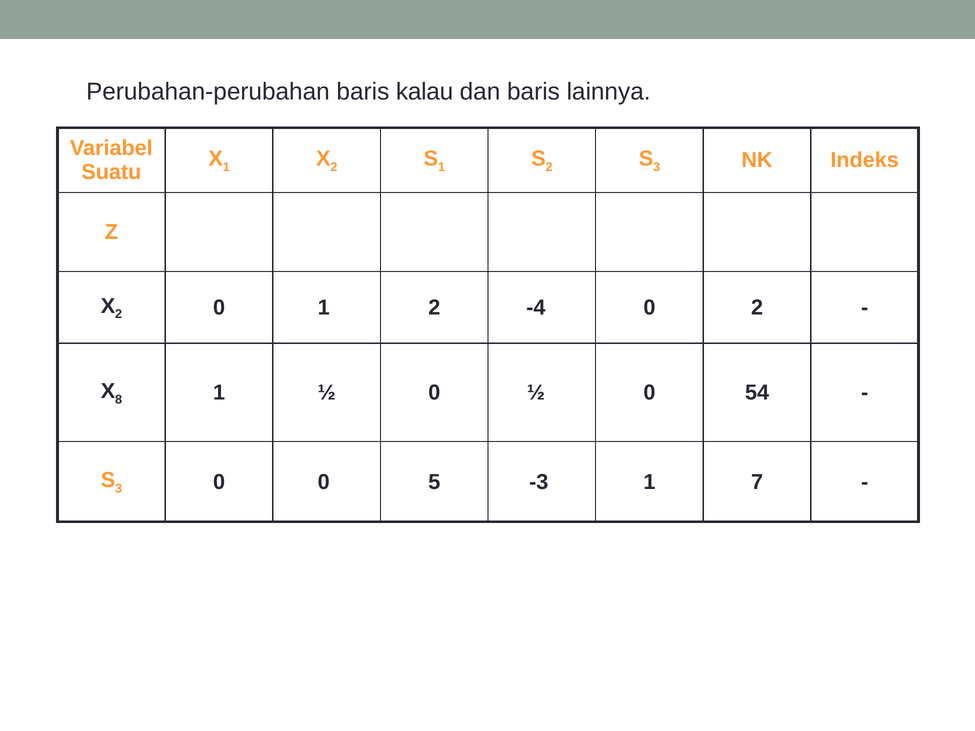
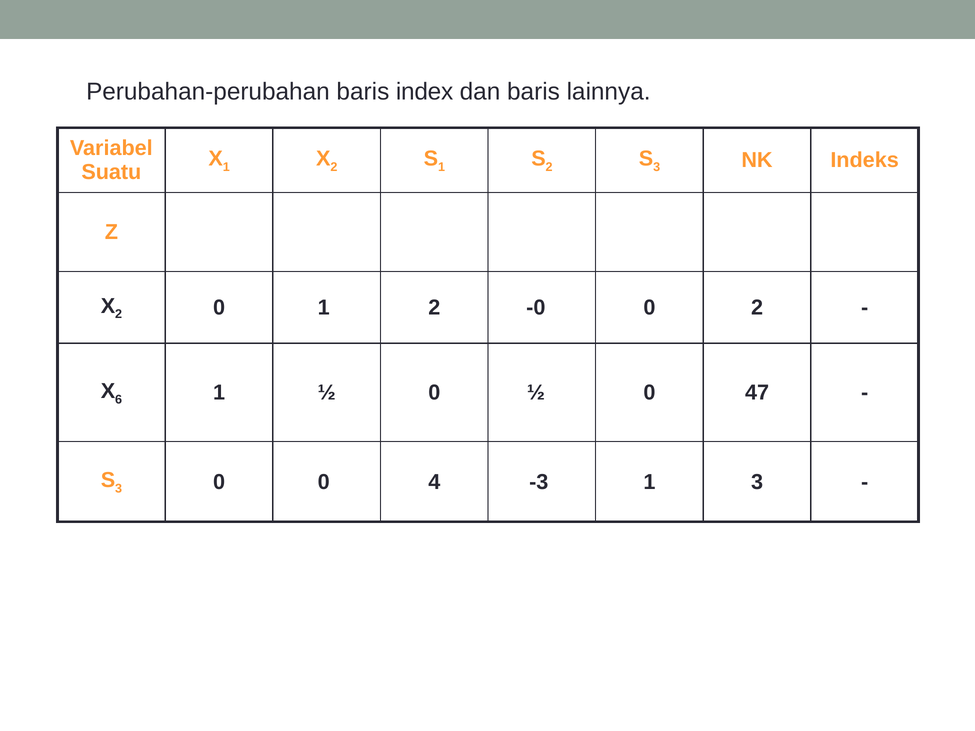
kalau: kalau -> index
-4: -4 -> -0
8: 8 -> 6
54: 54 -> 47
5: 5 -> 4
1 7: 7 -> 3
